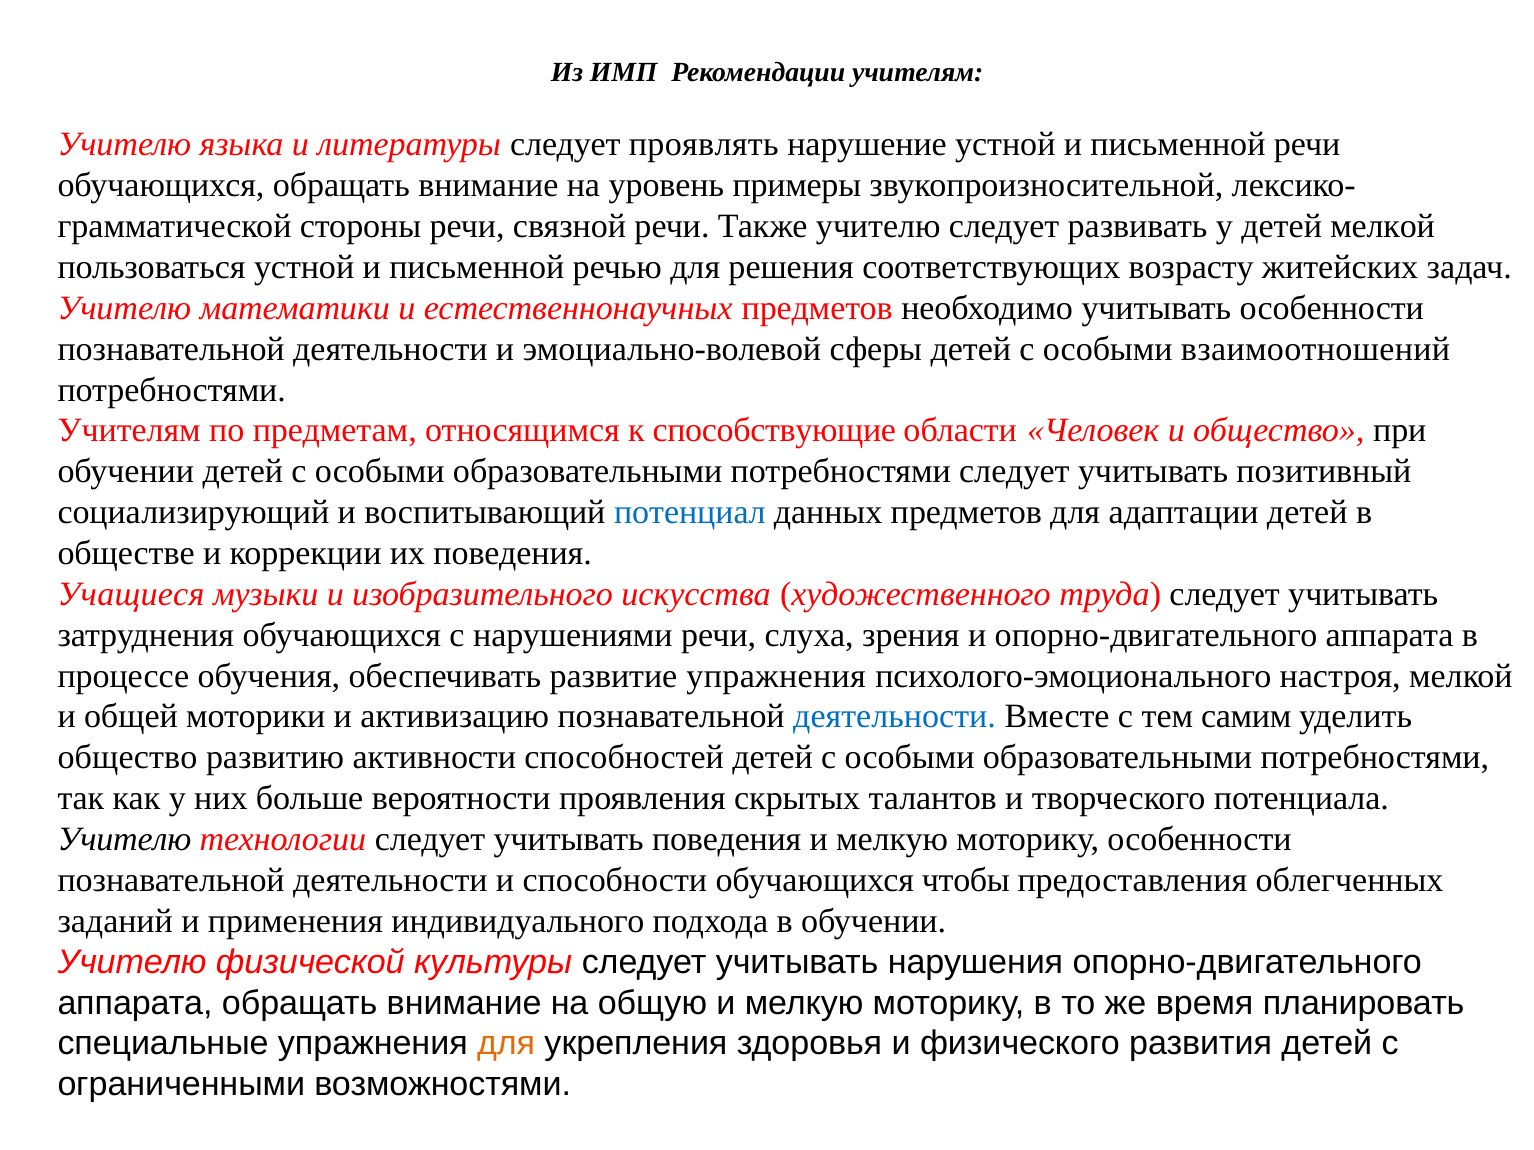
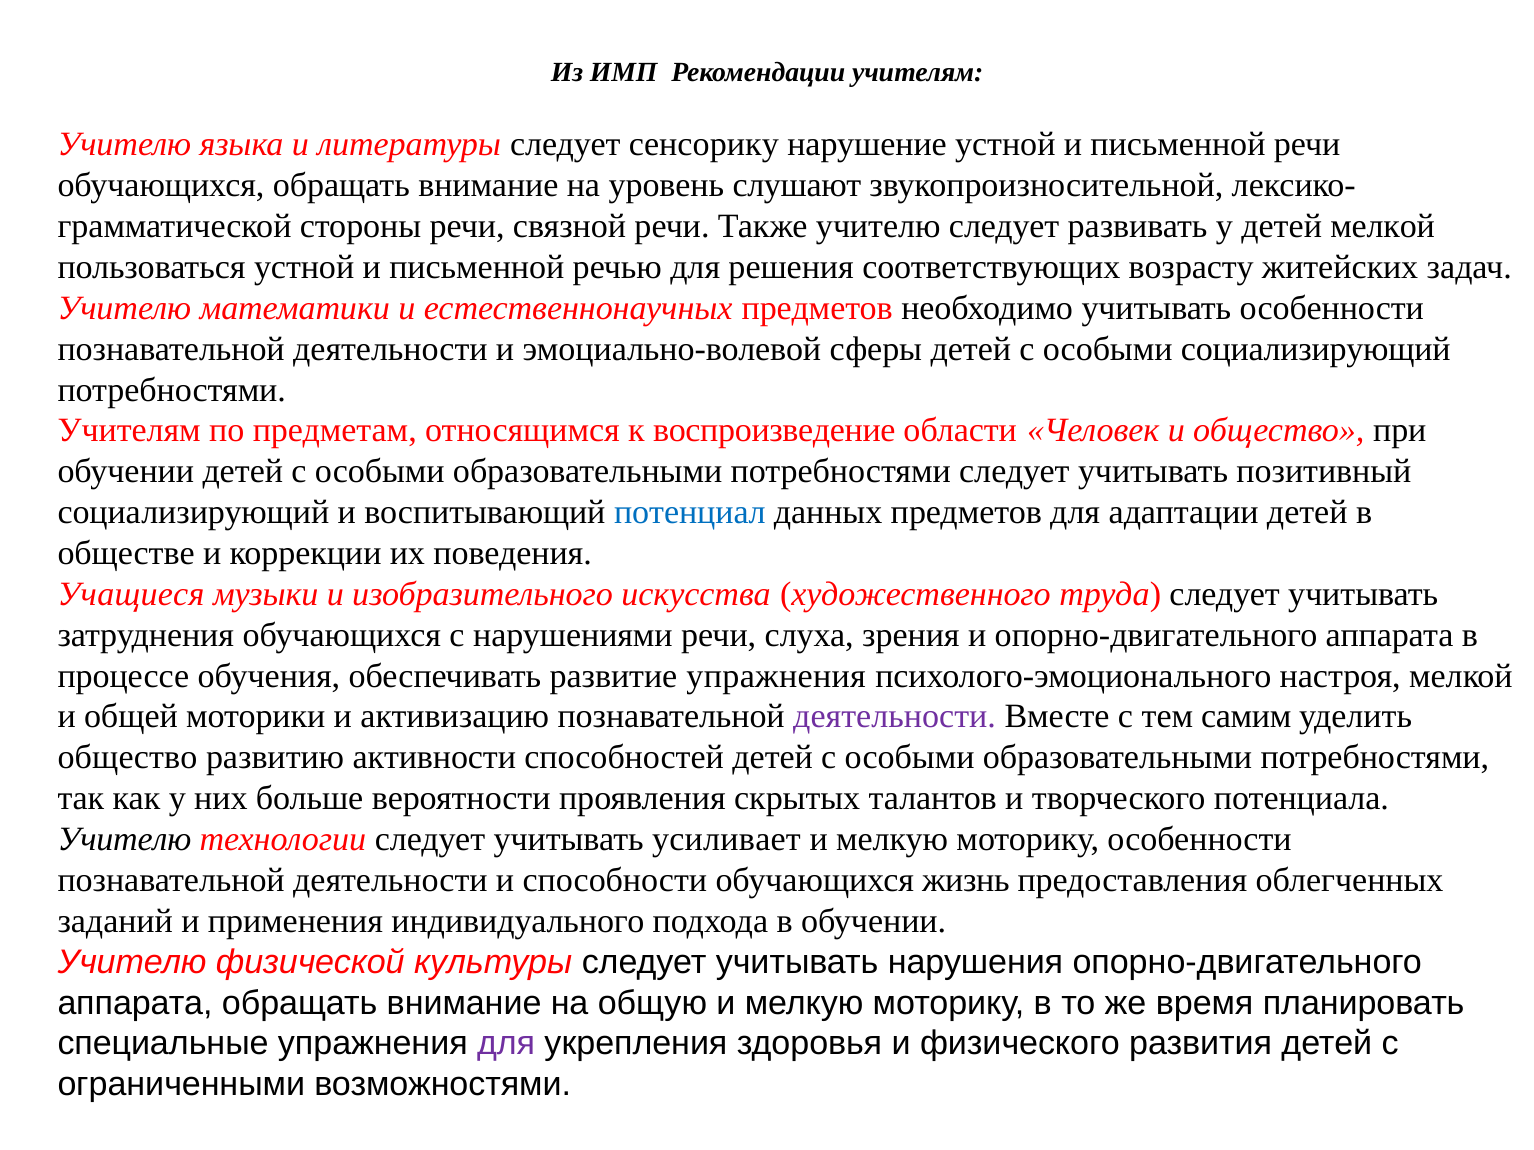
проявлять: проявлять -> сенсорику
примеры: примеры -> слушают
особыми взаимоотношений: взаимоотношений -> социализирующий
способствующие: способствующие -> воспроизведение
деятельности at (895, 717) colour: blue -> purple
учитывать поведения: поведения -> усиливает
чтобы: чтобы -> жизнь
для at (506, 1044) colour: orange -> purple
